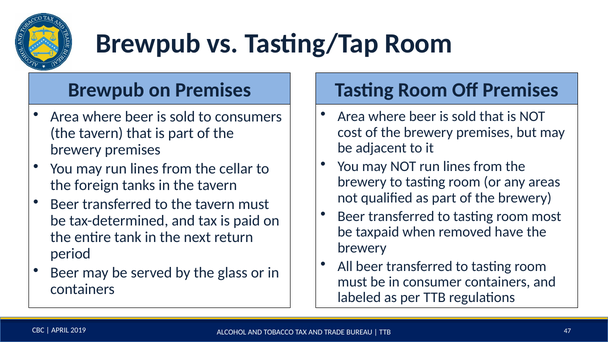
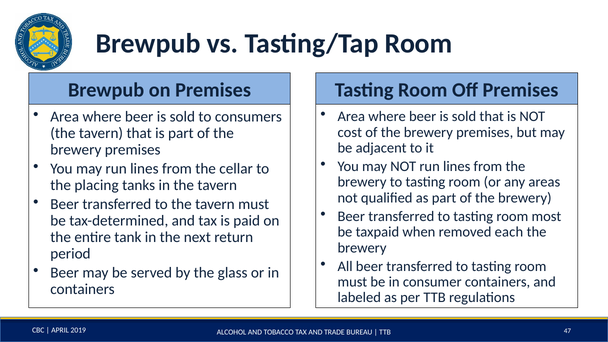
foreign: foreign -> placing
have: have -> each
